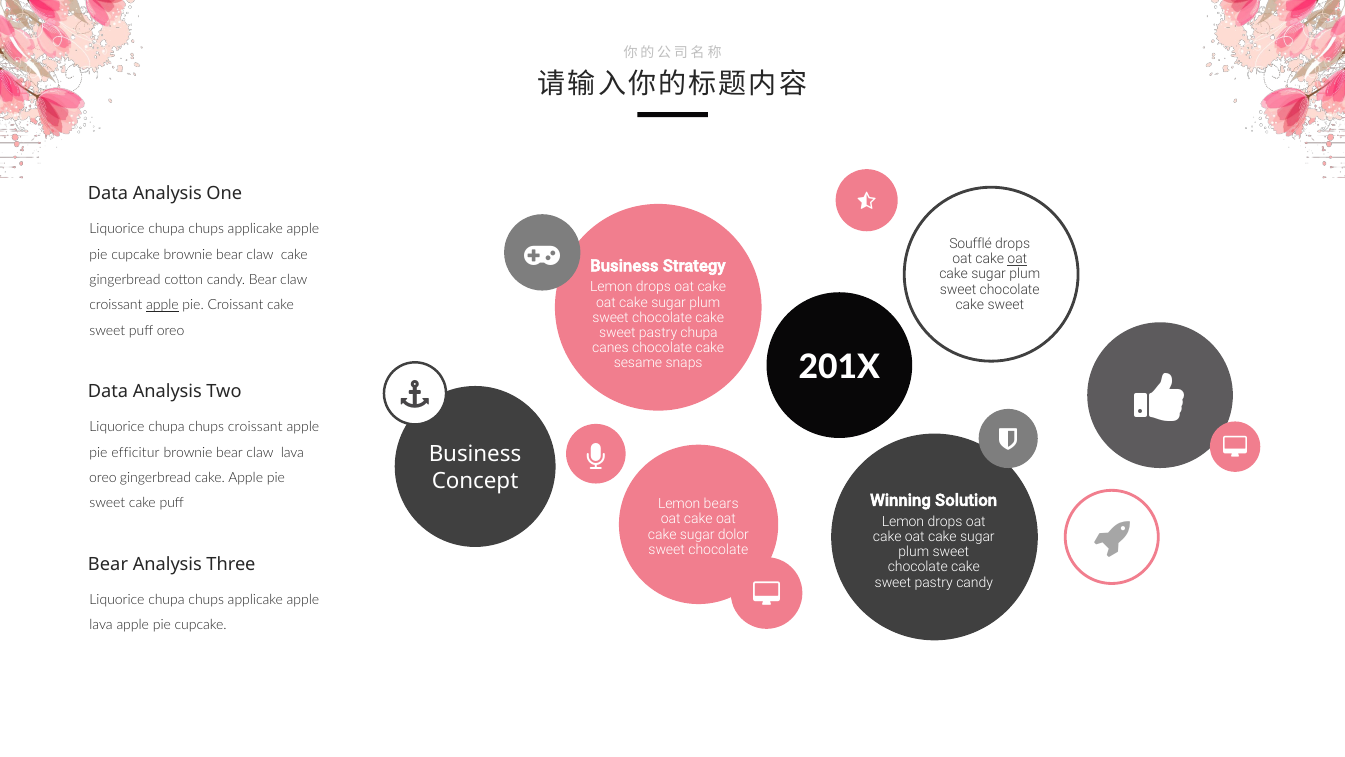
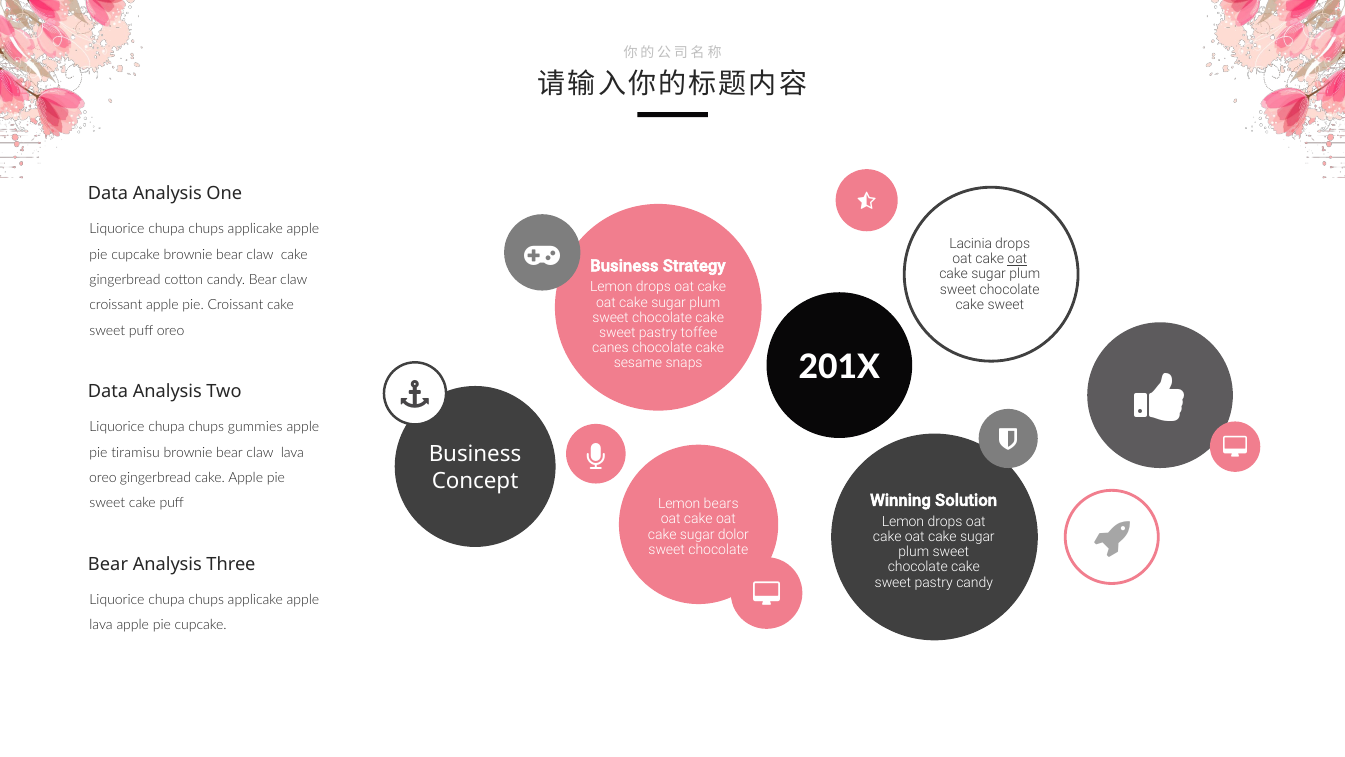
Soufflé: Soufflé -> Lacinia
apple at (162, 305) underline: present -> none
pastry chupa: chupa -> toffee
chups croissant: croissant -> gummies
efficitur: efficitur -> tiramisu
